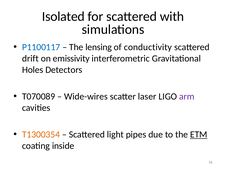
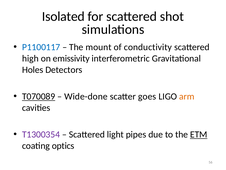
with: with -> shot
lensing: lensing -> mount
drift: drift -> high
T070089 underline: none -> present
Wide-wires: Wide-wires -> Wide-done
laser: laser -> goes
arm colour: purple -> orange
T1300354 colour: orange -> purple
inside: inside -> optics
